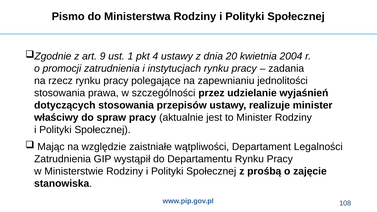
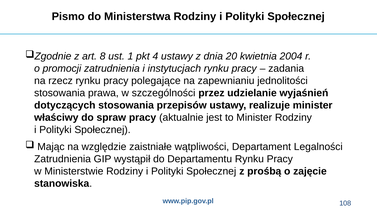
9: 9 -> 8
